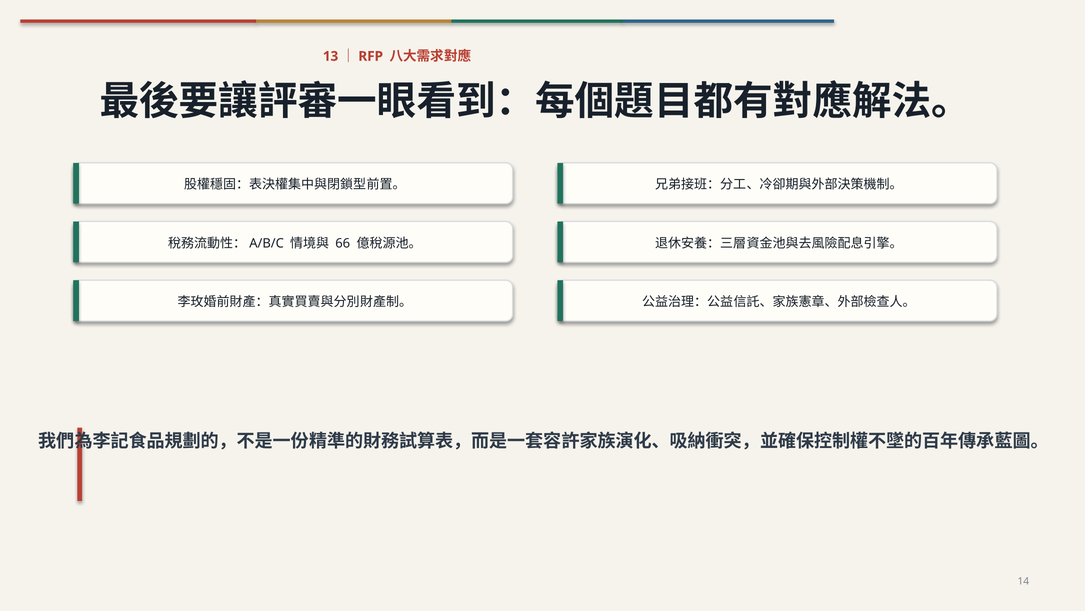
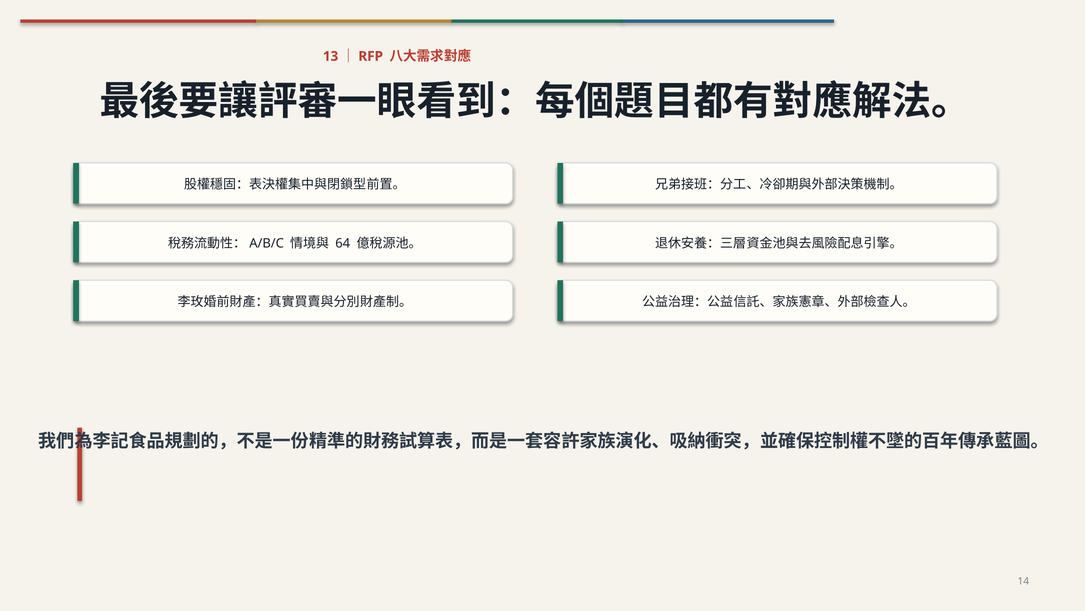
66: 66 -> 64
